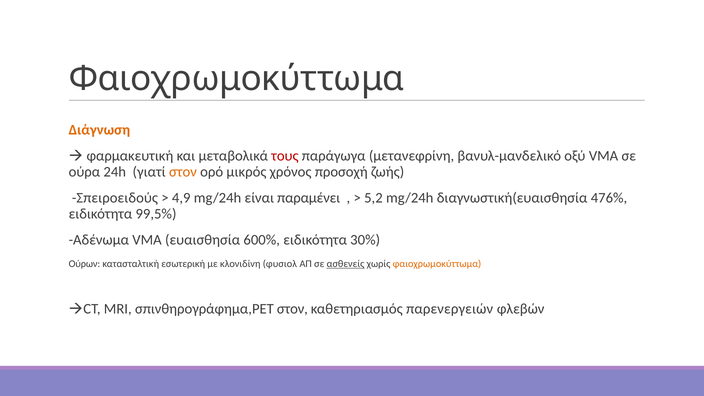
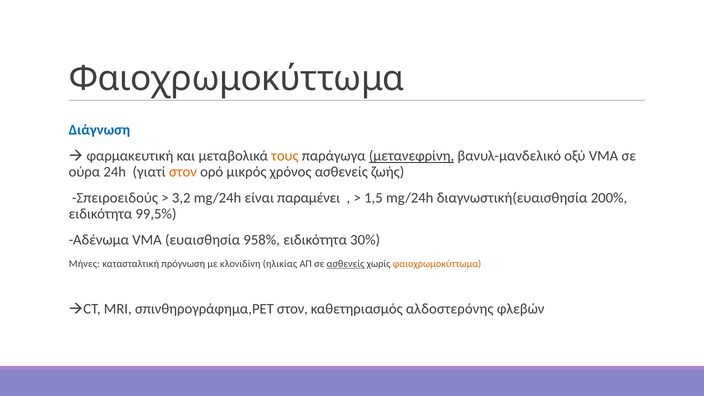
Διάγνωση colour: orange -> blue
τους colour: red -> orange
μετανεφρίνη underline: none -> present
χρόνος προσοχή: προσοχή -> ασθενείς
4,9: 4,9 -> 3,2
5,2: 5,2 -> 1,5
476%: 476% -> 200%
600%: 600% -> 958%
Ούρων: Ούρων -> Μήνες
εσωτερική: εσωτερική -> πρόγνωση
φυσιολ: φυσιολ -> ηλικίας
παρενεργειών: παρενεργειών -> αλδοστερόνης
